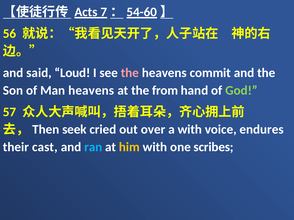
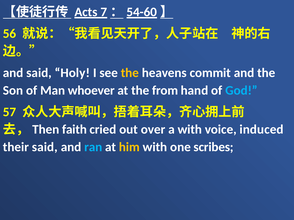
Loud: Loud -> Holy
the at (130, 73) colour: pink -> yellow
Man heavens: heavens -> whoever
God colour: light green -> light blue
seek: seek -> faith
endures: endures -> induced
their cast: cast -> said
